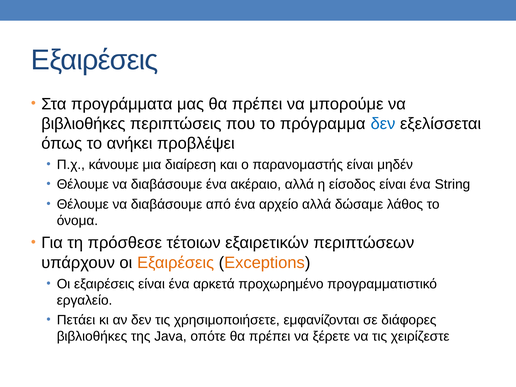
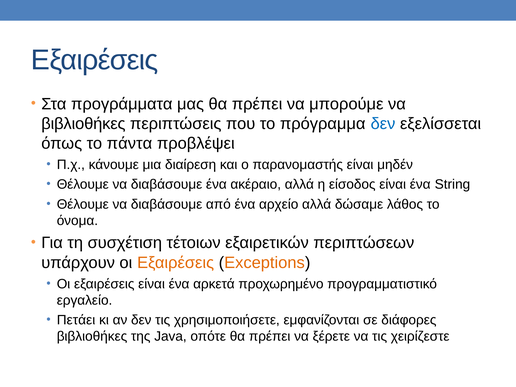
ανήκει: ανήκει -> πάντα
πρόσθεσε: πρόσθεσε -> συσχέτιση
